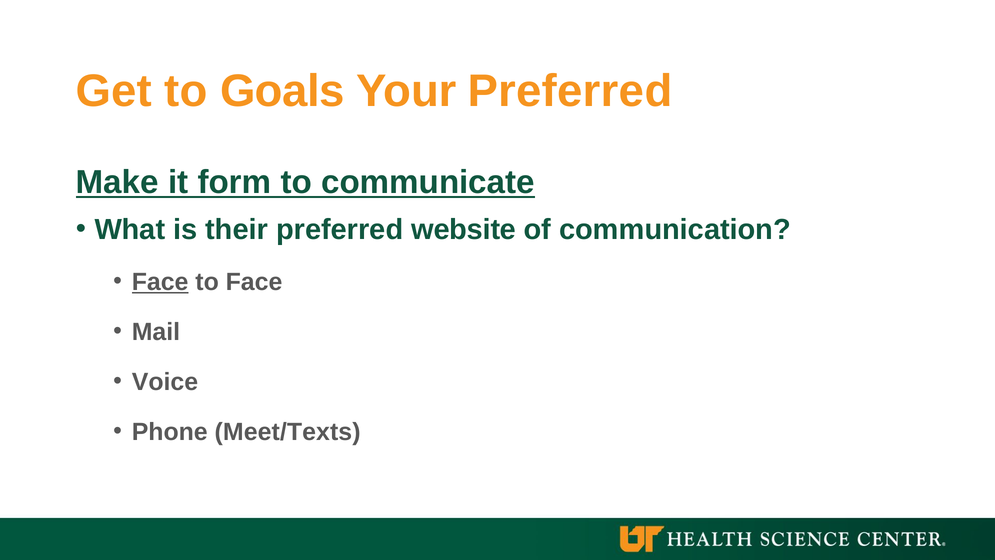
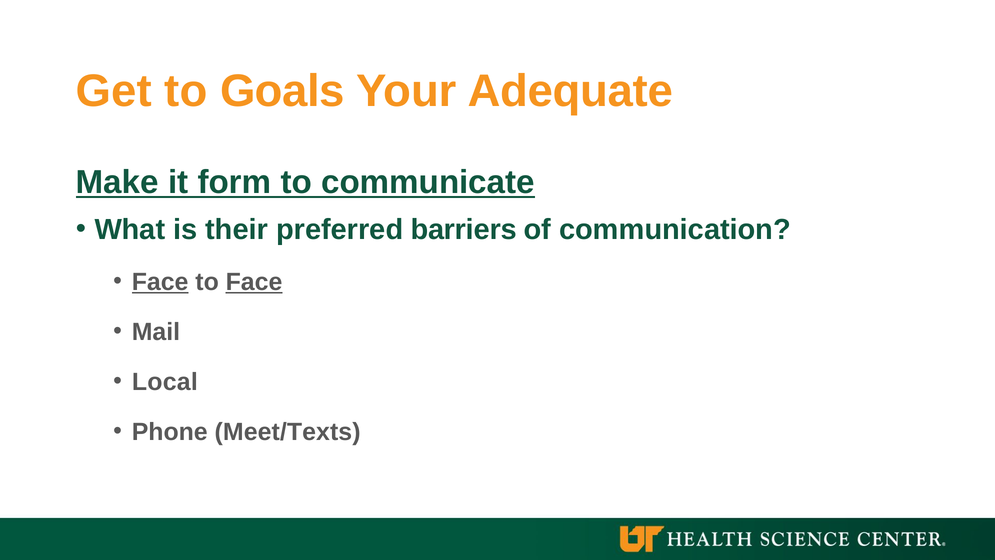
Your Preferred: Preferred -> Adequate
website: website -> barriers
Face at (254, 282) underline: none -> present
Voice: Voice -> Local
